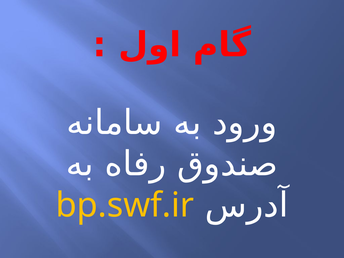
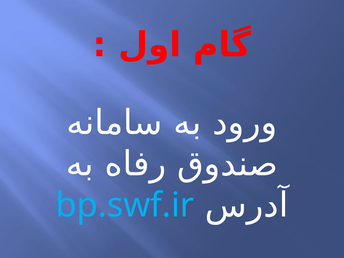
bp.swf.ir colour: yellow -> light blue
